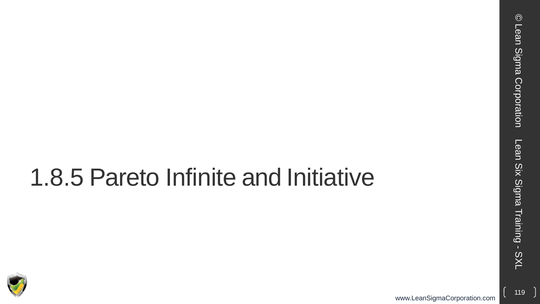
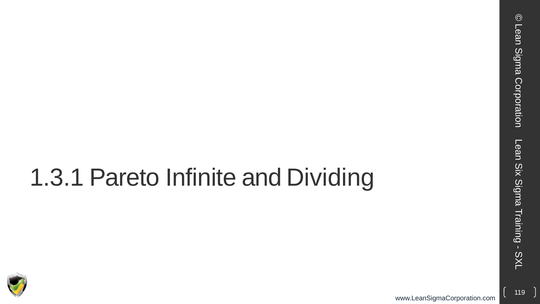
1.8.5: 1.8.5 -> 1.3.1
Initiative: Initiative -> Dividing
